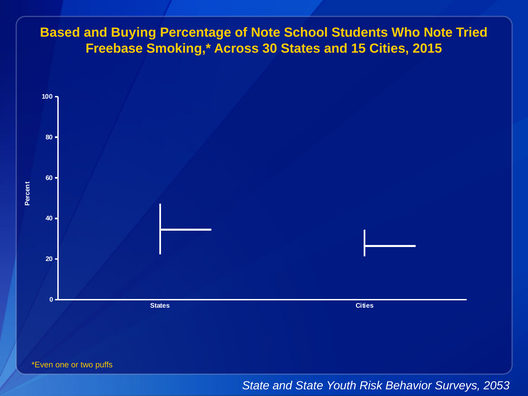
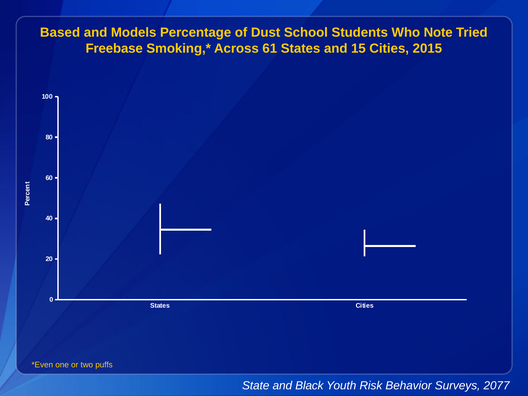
Buying: Buying -> Models
of Note: Note -> Dust
30: 30 -> 61
and State: State -> Black
2053: 2053 -> 2077
